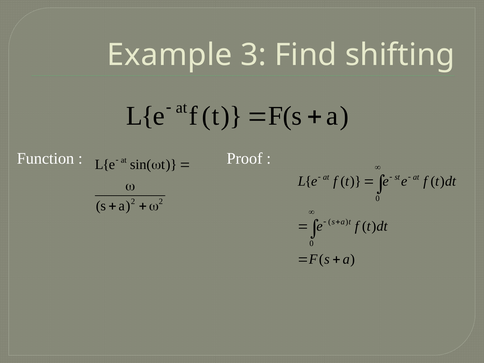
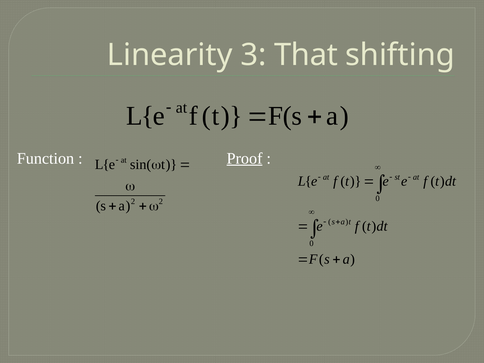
Example: Example -> Linearity
Find: Find -> That
Proof underline: none -> present
